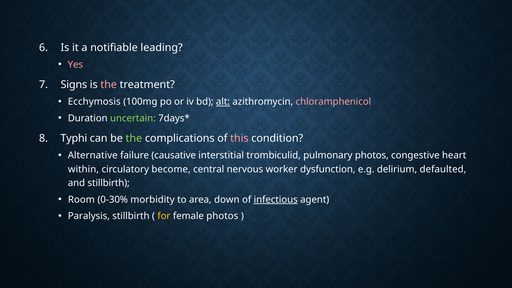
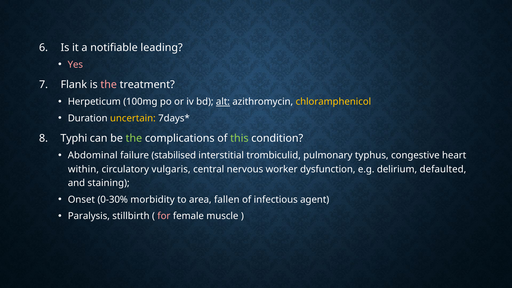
Signs: Signs -> Flank
Ecchymosis: Ecchymosis -> Herpeticum
chloramphenicol colour: pink -> yellow
uncertain colour: light green -> yellow
this colour: pink -> light green
Alternative: Alternative -> Abdominal
causative: causative -> stabilised
pulmonary photos: photos -> typhus
become: become -> vulgaris
and stillbirth: stillbirth -> staining
Room: Room -> Onset
down: down -> fallen
infectious underline: present -> none
for colour: yellow -> pink
female photos: photos -> muscle
